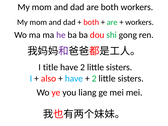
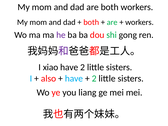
title: title -> xiao
